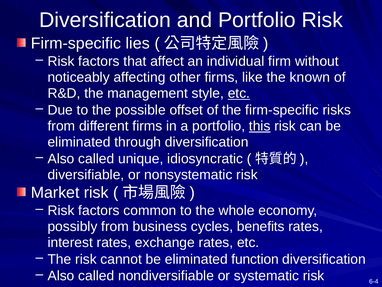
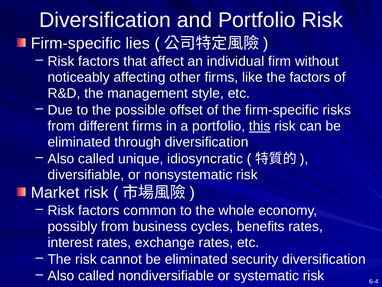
the known: known -> factors
etc at (239, 93) underline: present -> none
function: function -> security
